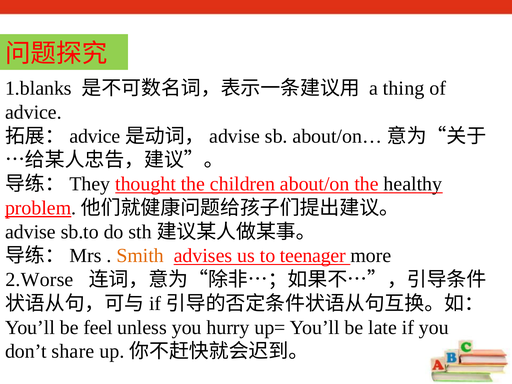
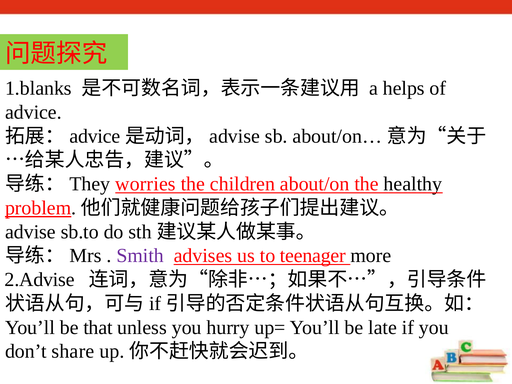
thing: thing -> helps
thought: thought -> worries
Smith colour: orange -> purple
2.Worse: 2.Worse -> 2.Advise
feel: feel -> that
